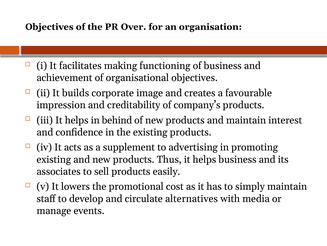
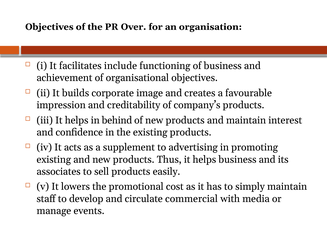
making: making -> include
alternatives: alternatives -> commercial
